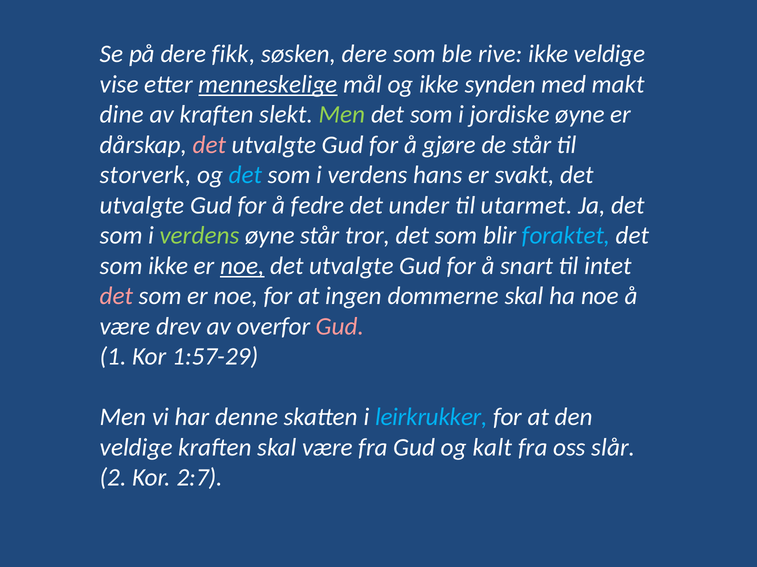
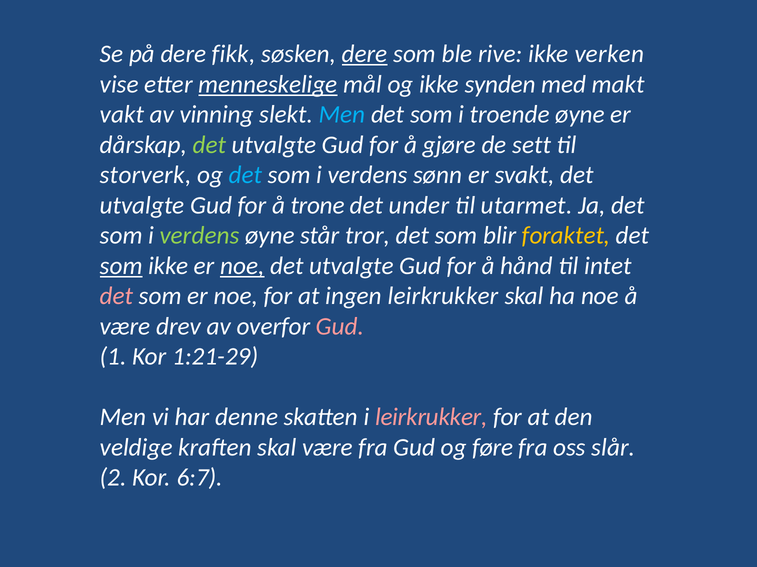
dere at (365, 54) underline: none -> present
ikke veldige: veldige -> verken
dine: dine -> vakt
av kraften: kraften -> vinning
Men at (342, 115) colour: light green -> light blue
jordiske: jordiske -> troende
det at (209, 145) colour: pink -> light green
de står: står -> sett
hans: hans -> sønn
fedre: fedre -> trone
foraktet colour: light blue -> yellow
som at (121, 266) underline: none -> present
snart: snart -> hånd
ingen dommerne: dommerne -> leirkrukker
1:57-29: 1:57-29 -> 1:21-29
leirkrukker at (431, 418) colour: light blue -> pink
kalt: kalt -> føre
2:7: 2:7 -> 6:7
